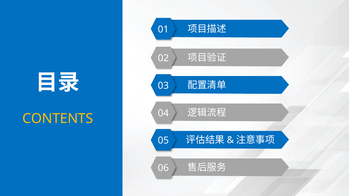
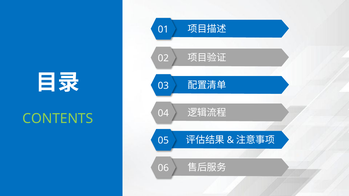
CONTENTS colour: yellow -> light green
